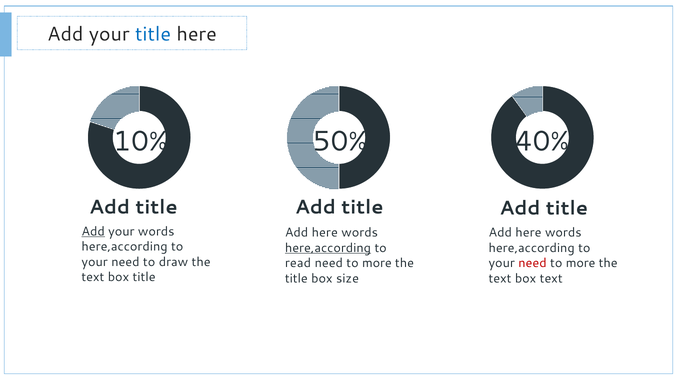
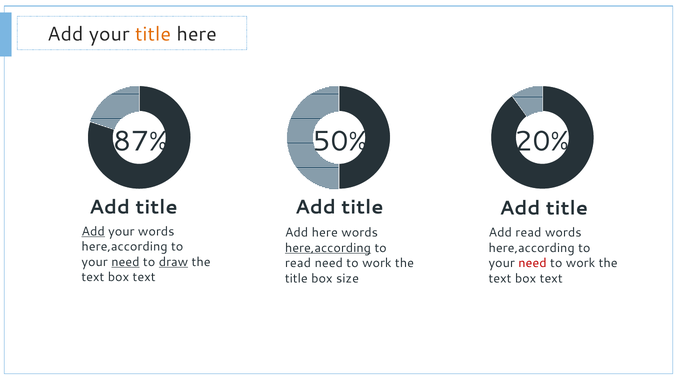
title at (153, 34) colour: blue -> orange
10%: 10% -> 87%
40%: 40% -> 20%
here at (528, 232): here -> read
need at (125, 262) underline: none -> present
draw underline: none -> present
more at (377, 263): more -> work
more at (581, 263): more -> work
title at (144, 277): title -> text
